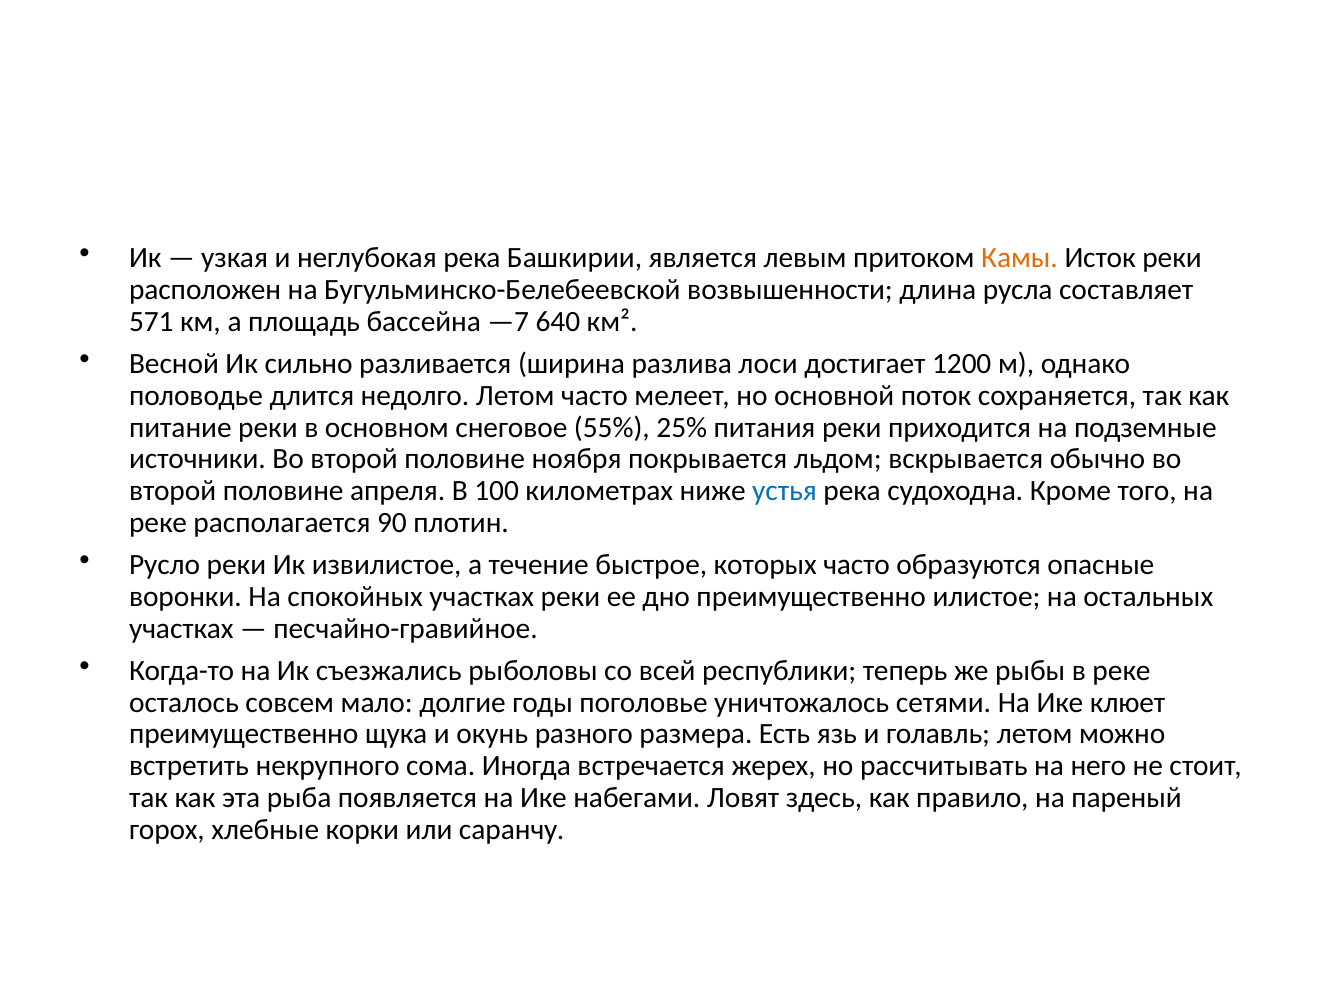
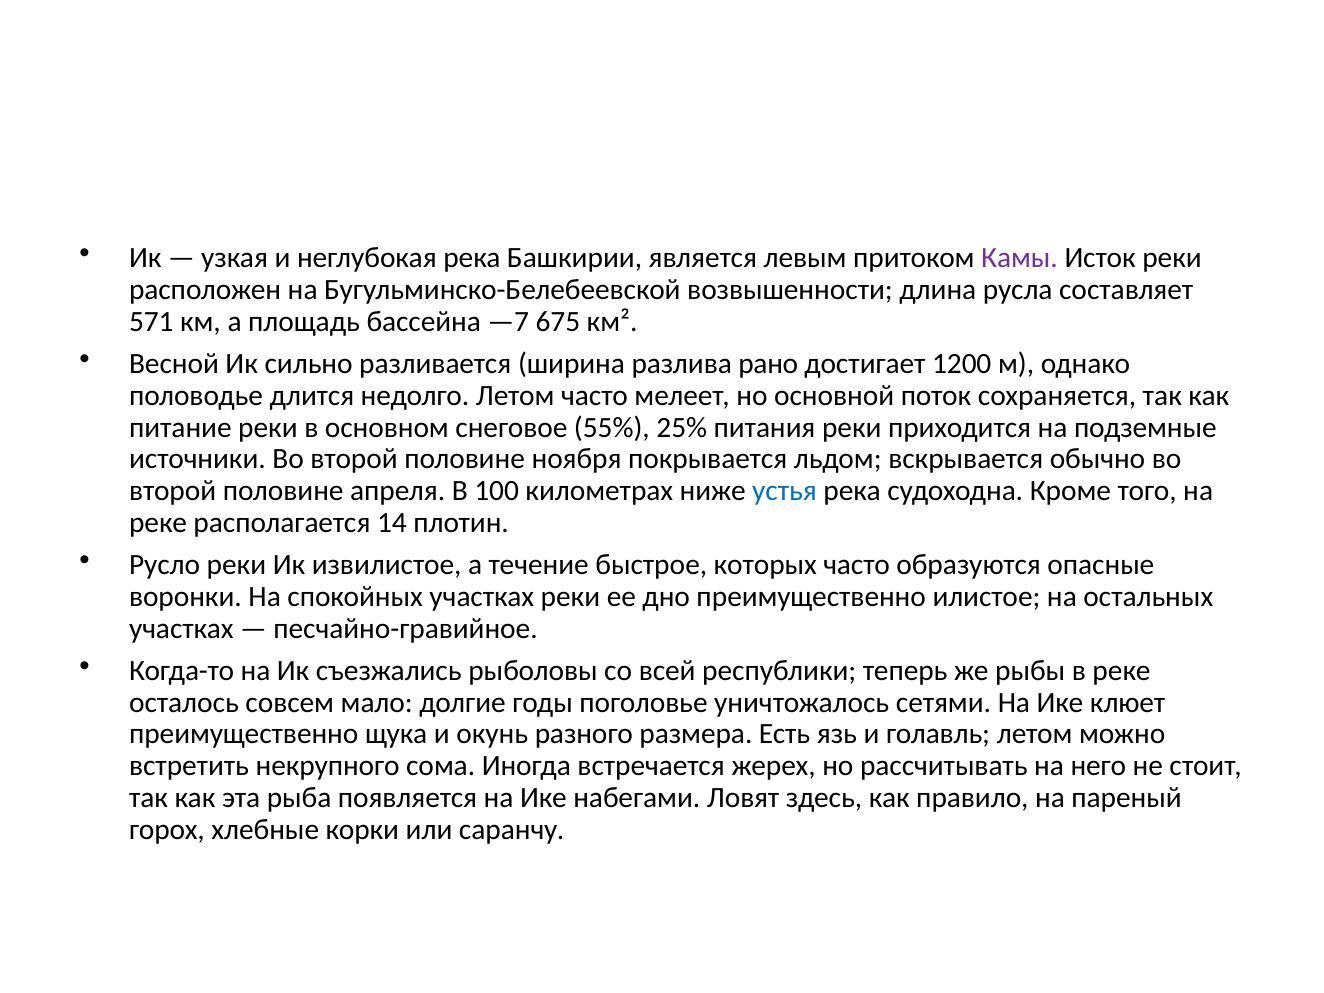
Камы colour: orange -> purple
640: 640 -> 675
лоси: лоси -> рано
90: 90 -> 14
